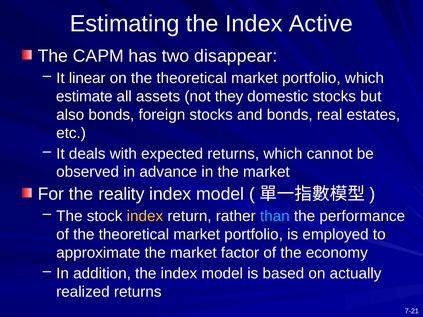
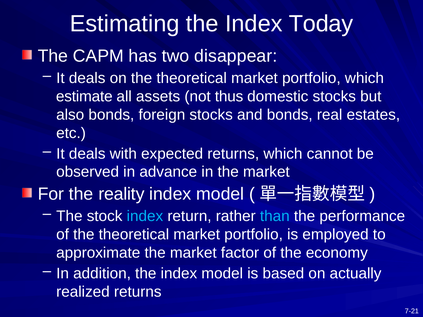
Active: Active -> Today
linear at (87, 78): linear -> deals
they: they -> thus
index at (145, 216) colour: yellow -> light blue
